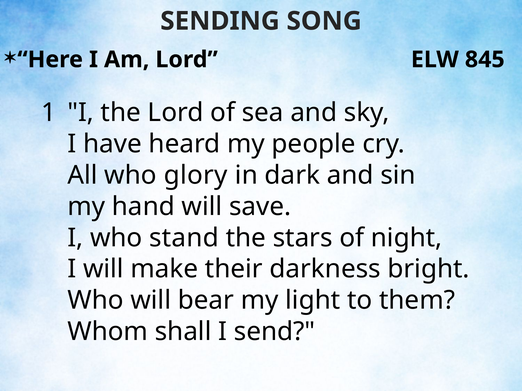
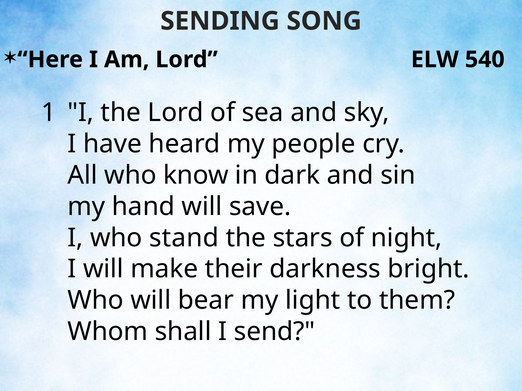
845: 845 -> 540
glory: glory -> know
